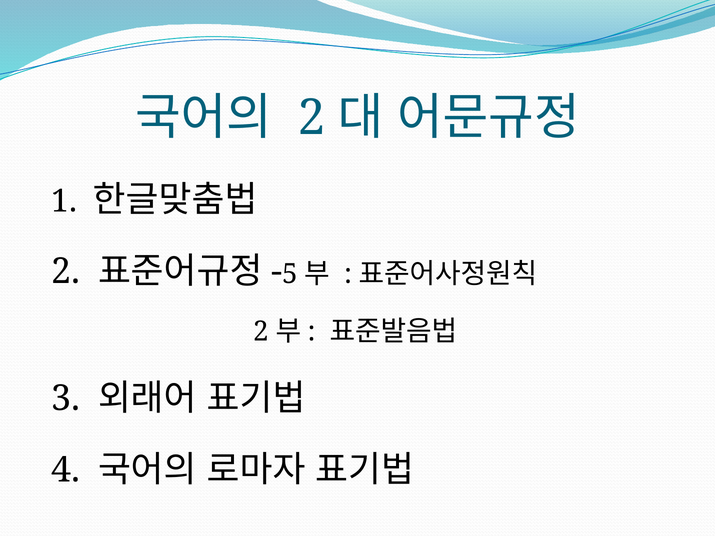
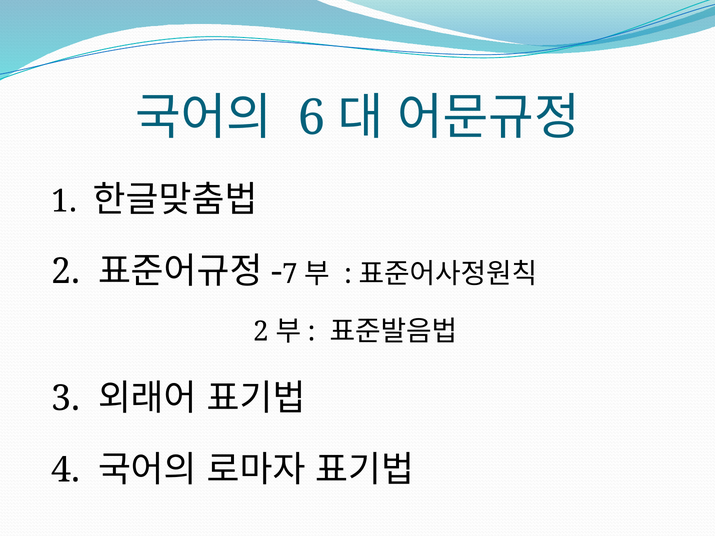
2 at (312, 118): 2 -> 6
5: 5 -> 7
